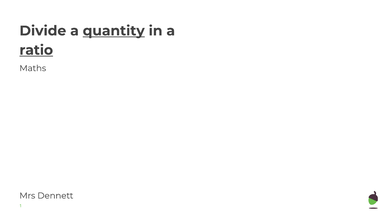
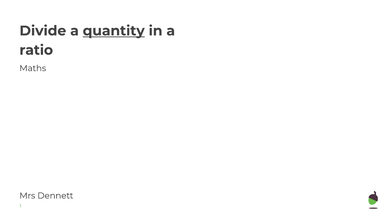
ratio underline: present -> none
